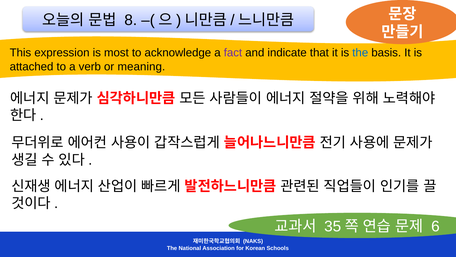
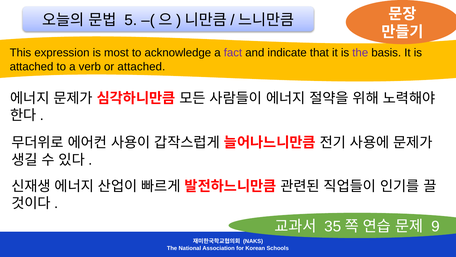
8: 8 -> 5
the at (360, 53) colour: blue -> purple
or meaning: meaning -> attached
6: 6 -> 9
